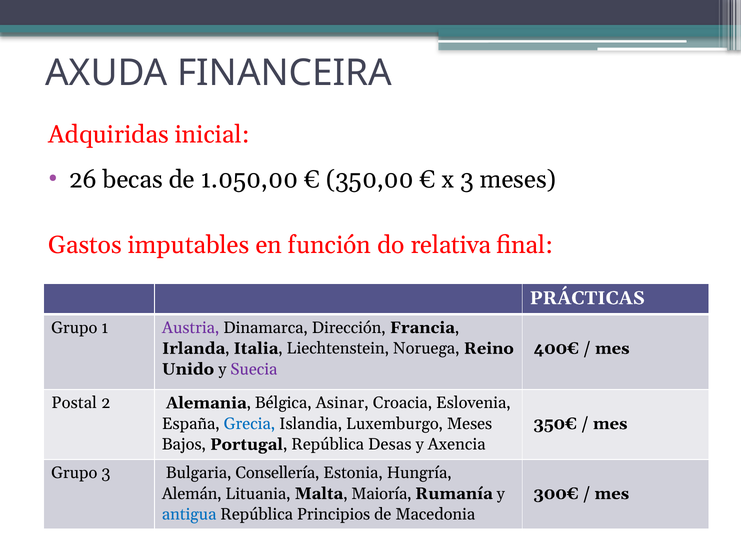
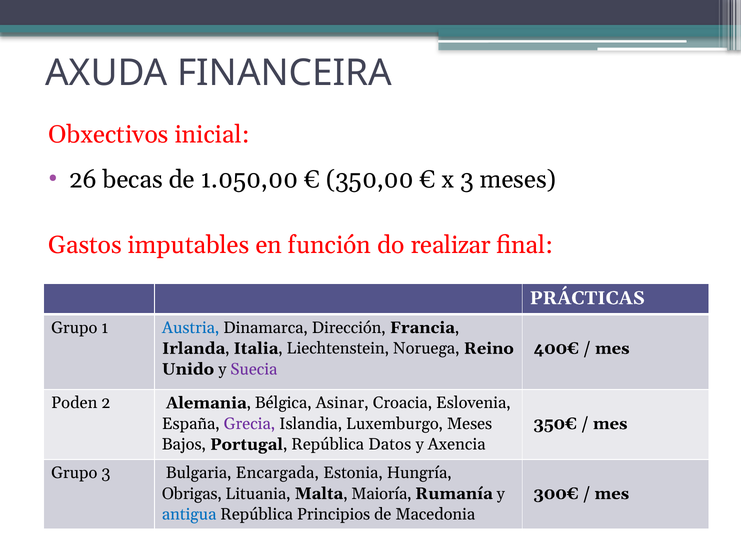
Adquiridas: Adquiridas -> Obxectivos
relativa: relativa -> realizar
Austria colour: purple -> blue
Postal: Postal -> Poden
Grecia colour: blue -> purple
Desas: Desas -> Datos
Consellería: Consellería -> Encargada
Alemán: Alemán -> Obrigas
